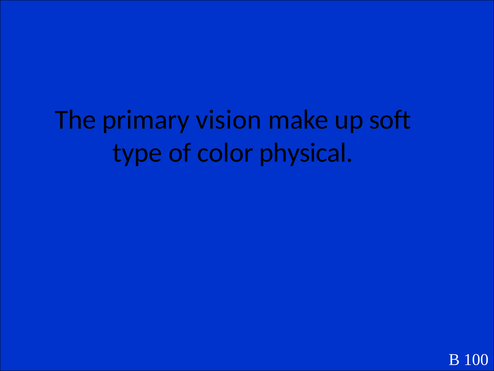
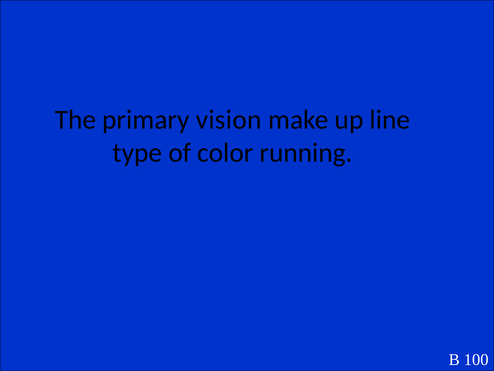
soft: soft -> line
physical: physical -> running
